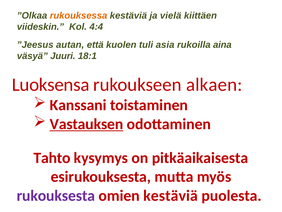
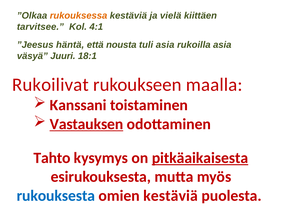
viideskin: viideskin -> tarvitsee
4:4: 4:4 -> 4:1
autan: autan -> häntä
kuolen: kuolen -> nousta
rukoilla aina: aina -> asia
Luoksensa: Luoksensa -> Rukoilivat
alkaen: alkaen -> maalla
pitkäaikaisesta underline: none -> present
rukouksesta colour: purple -> blue
